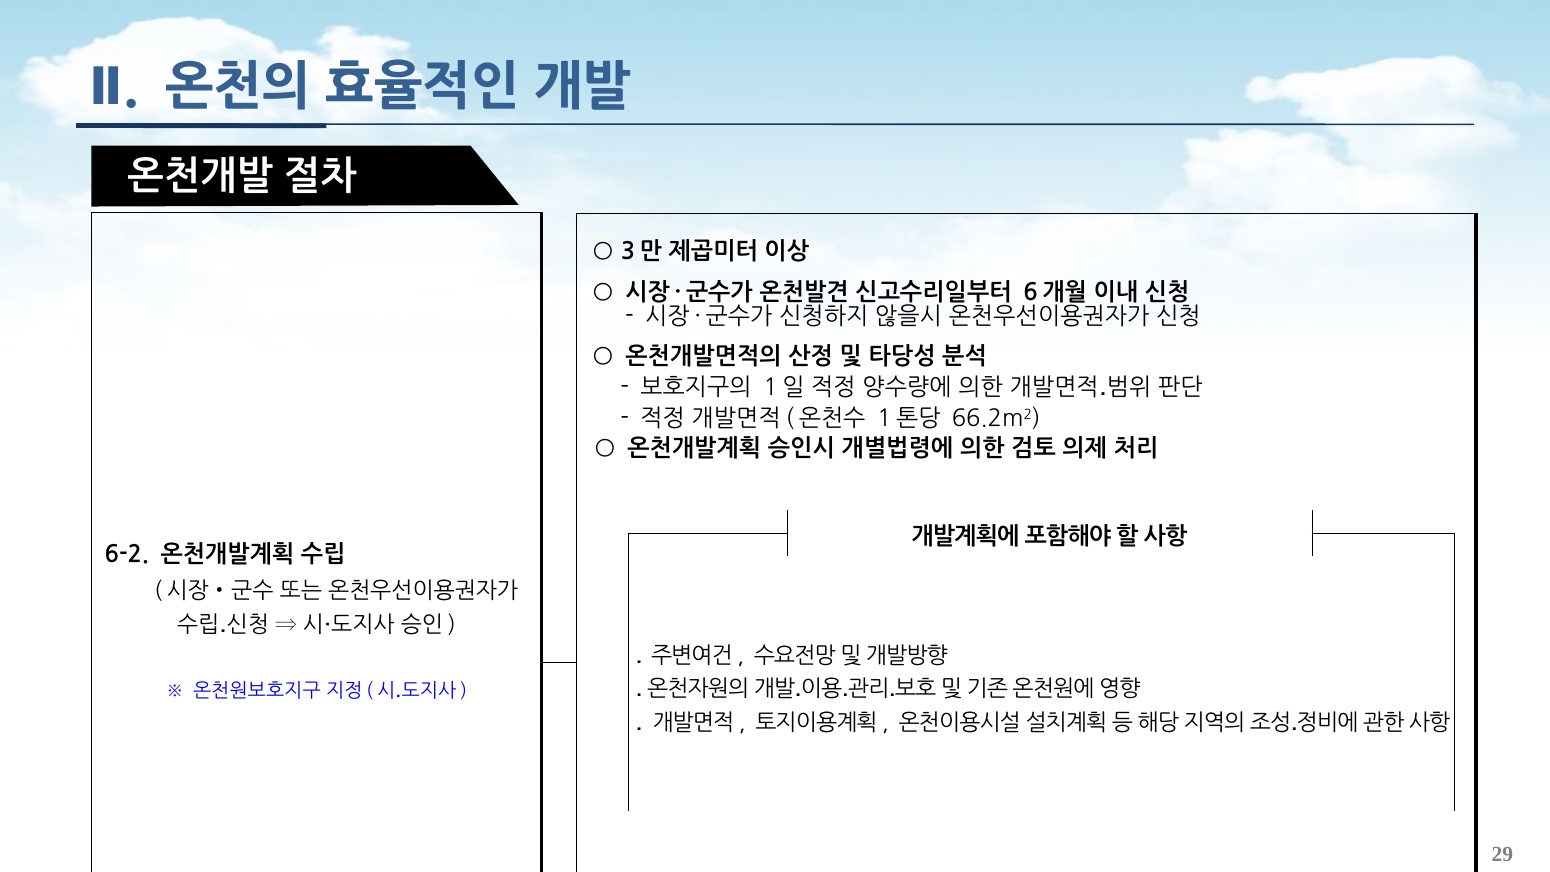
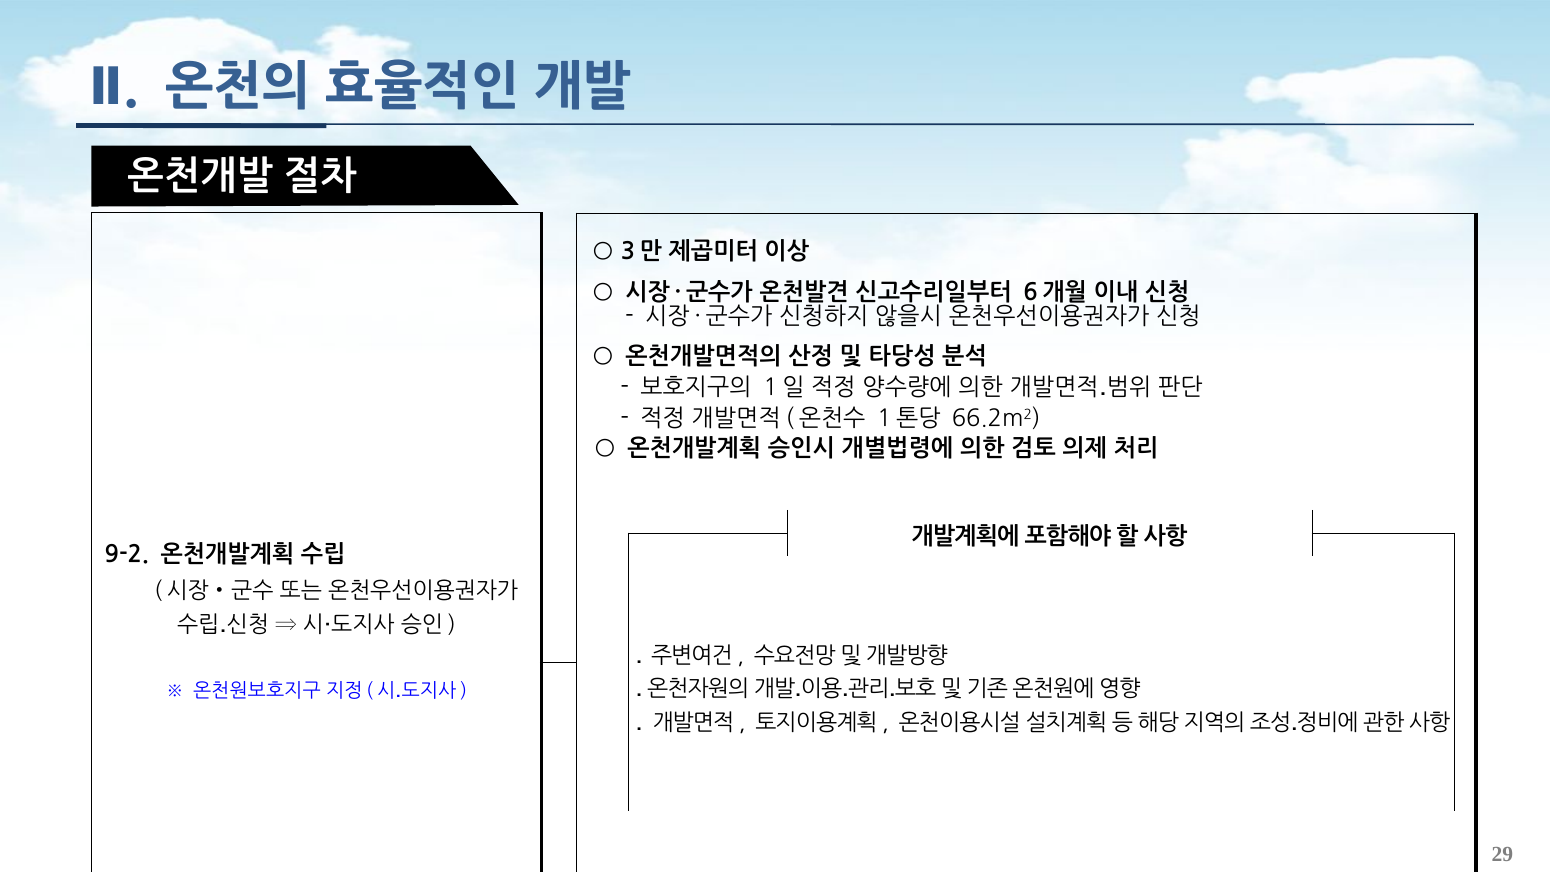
6-2: 6-2 -> 9-2
